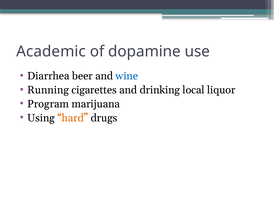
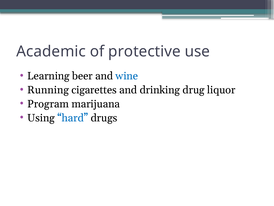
dopamine: dopamine -> protective
Diarrhea: Diarrhea -> Learning
local: local -> drug
hard colour: orange -> blue
